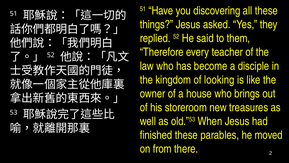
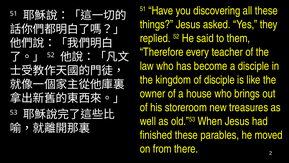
of looking: looking -> disciple
